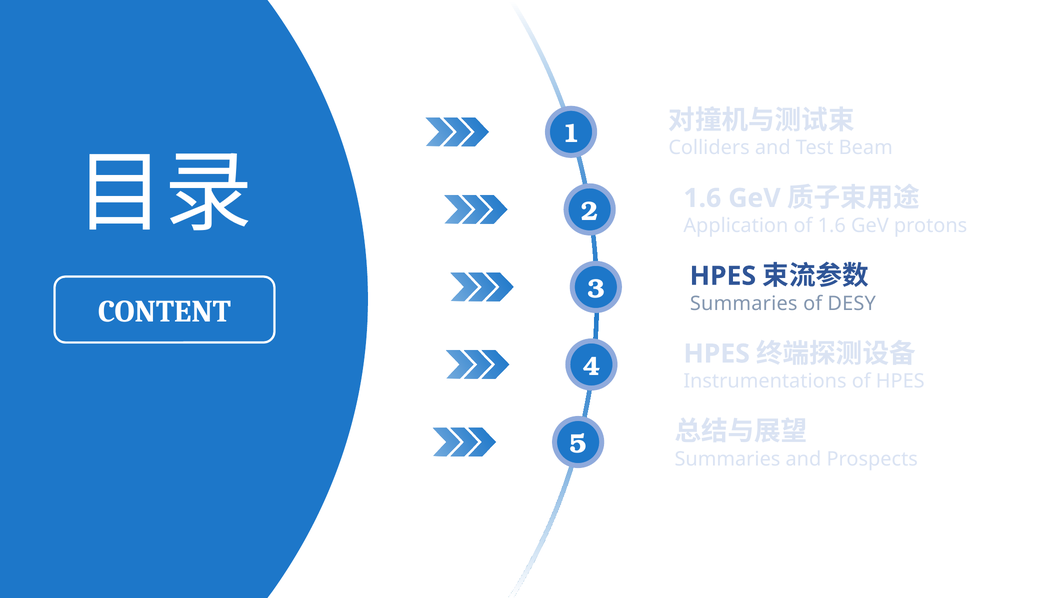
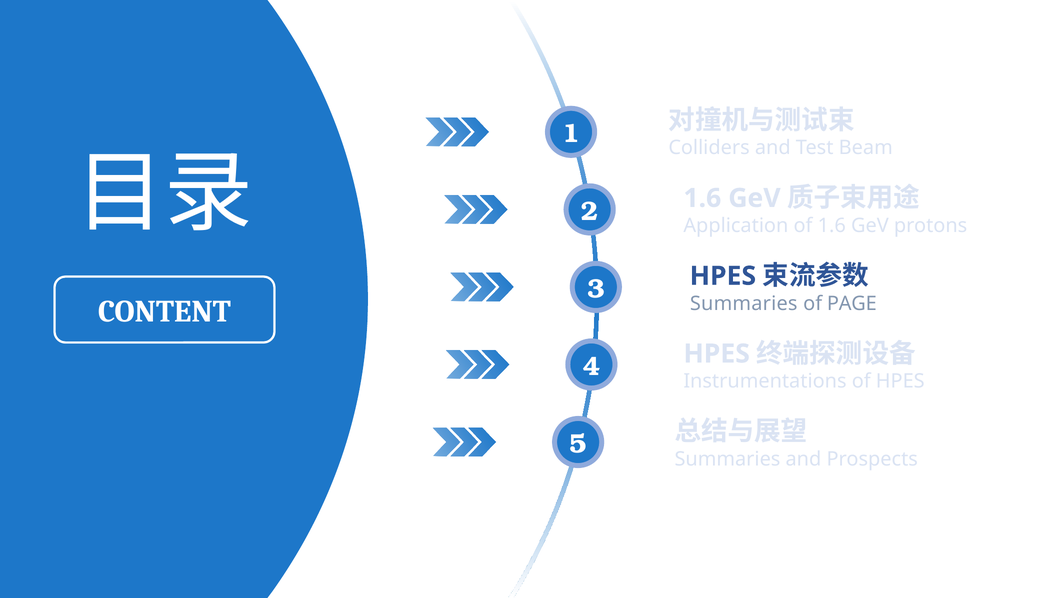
DESY: DESY -> PAGE
